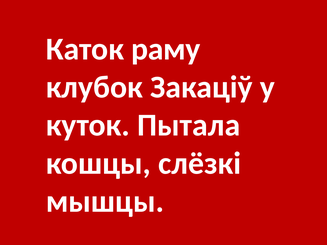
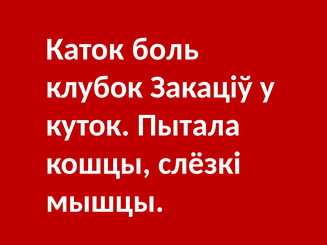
раму: раму -> боль
